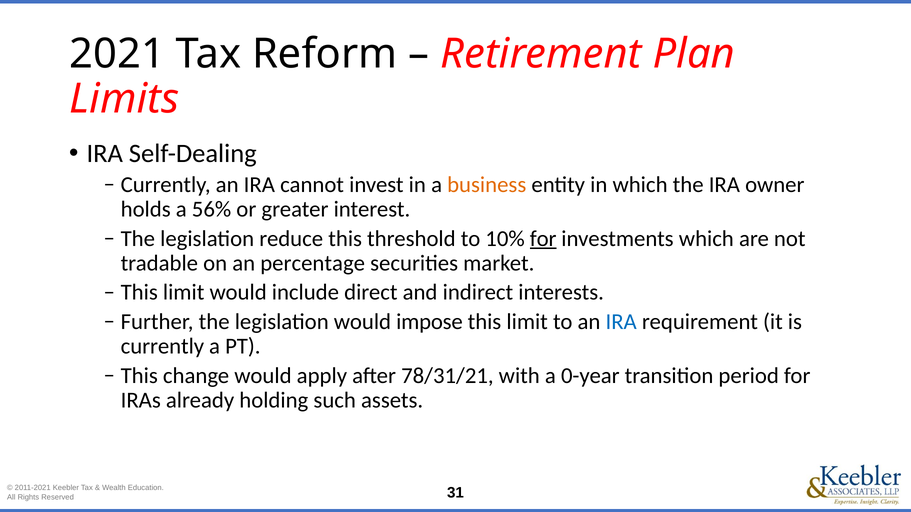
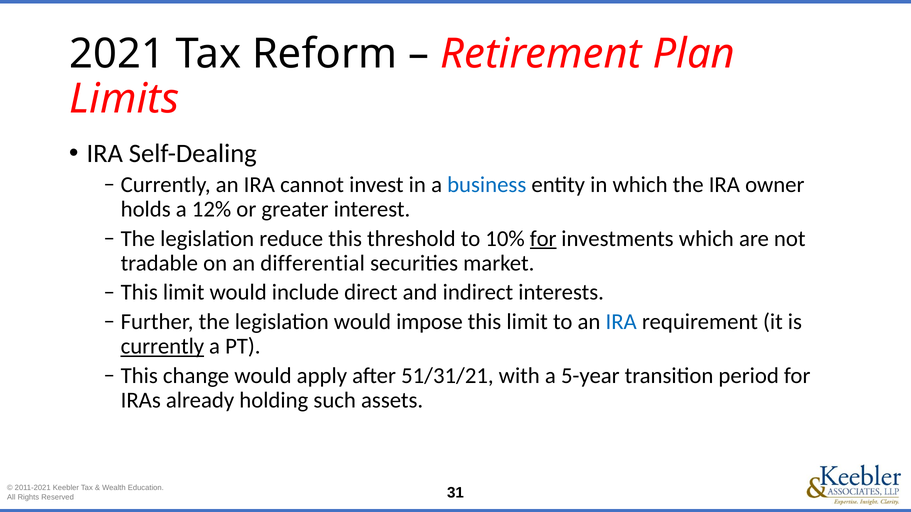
business colour: orange -> blue
56%: 56% -> 12%
percentage: percentage -> differential
currently at (162, 347) underline: none -> present
78/31/21: 78/31/21 -> 51/31/21
0-year: 0-year -> 5-year
